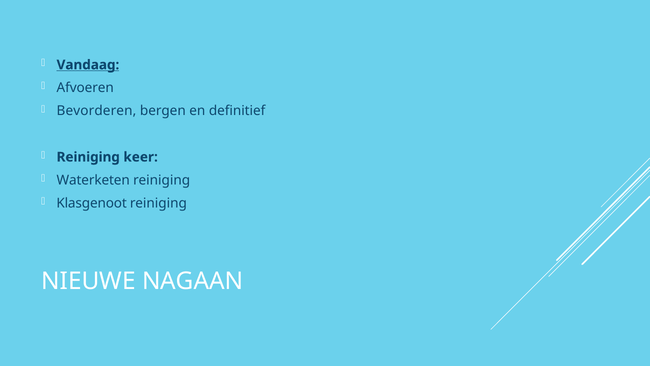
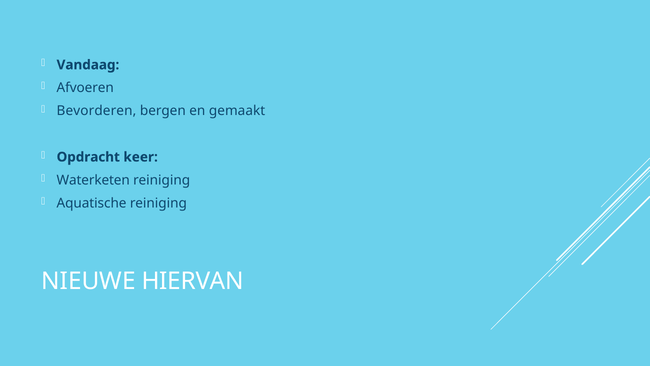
Vandaag underline: present -> none
definitief: definitief -> gemaakt
Reiniging at (88, 157): Reiniging -> Opdracht
Klasgenoot: Klasgenoot -> Aquatische
NAGAAN: NAGAAN -> HIERVAN
